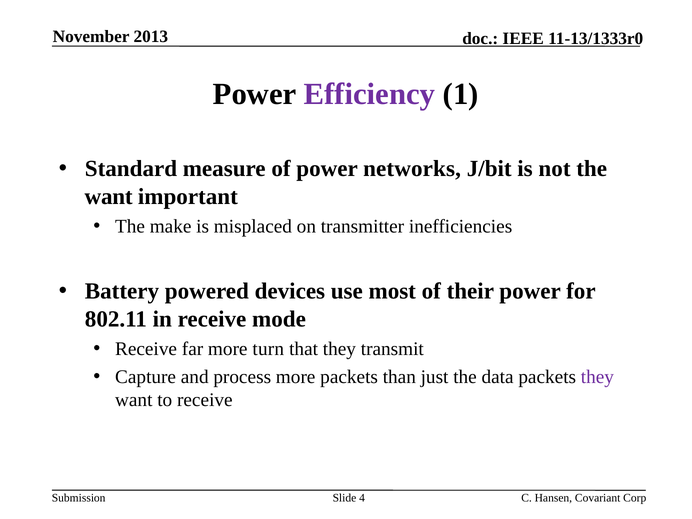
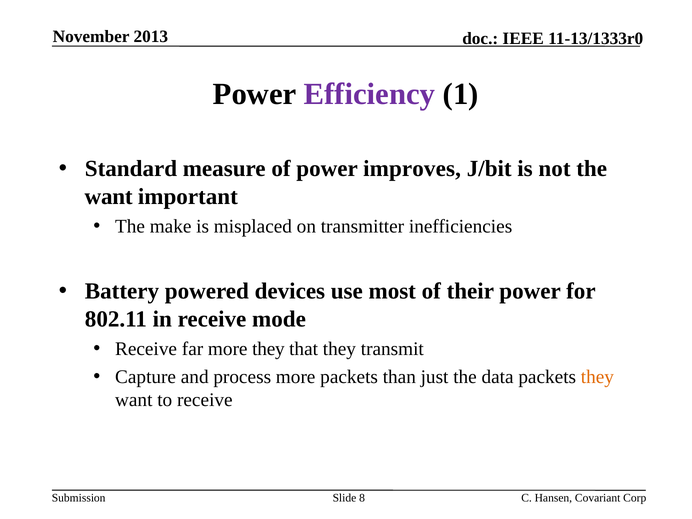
networks: networks -> improves
more turn: turn -> they
they at (597, 377) colour: purple -> orange
4: 4 -> 8
